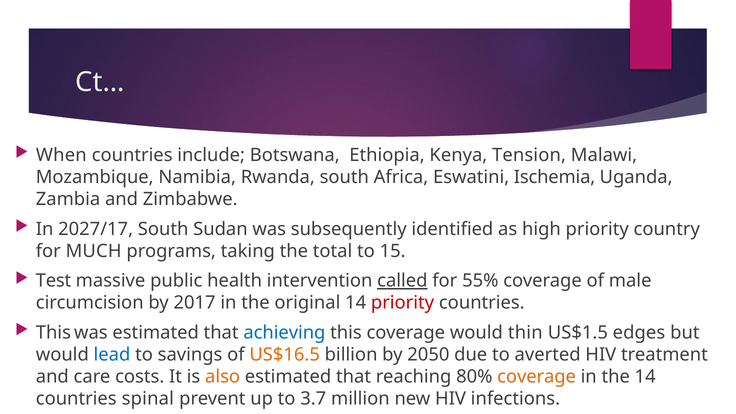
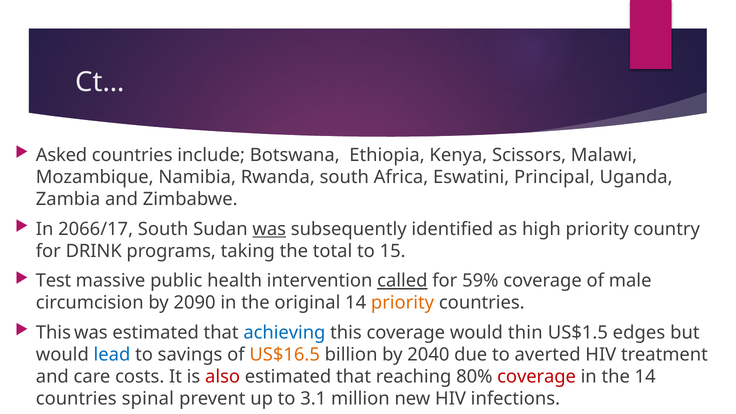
When: When -> Asked
Tension: Tension -> Scissors
Ischemia: Ischemia -> Principal
2027/17: 2027/17 -> 2066/17
was at (269, 229) underline: none -> present
MUCH: MUCH -> DRINK
55%: 55% -> 59%
2017: 2017 -> 2090
priority at (403, 303) colour: red -> orange
2050: 2050 -> 2040
also colour: orange -> red
coverage at (537, 377) colour: orange -> red
3.7: 3.7 -> 3.1
